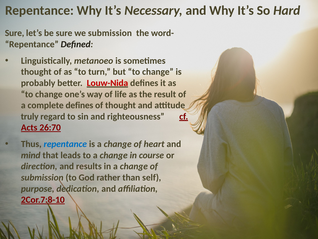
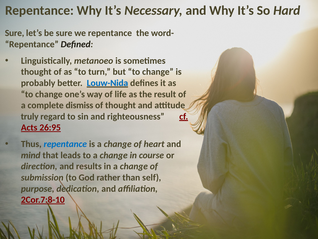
we submission: submission -> repentance
Louw-Nida colour: red -> blue
complete defines: defines -> dismiss
26:70: 26:70 -> 26:95
